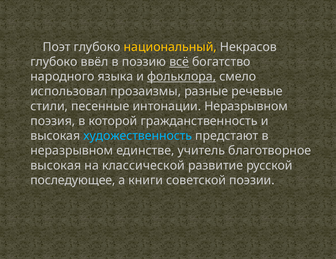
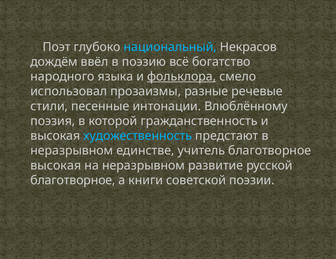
национальный colour: yellow -> light blue
глубоко at (54, 62): глубоко -> дождём
всё underline: present -> none
интонации Неразрывном: Неразрывном -> Влюблённому
на классической: классической -> неразрывном
последующее at (73, 180): последующее -> благотворное
